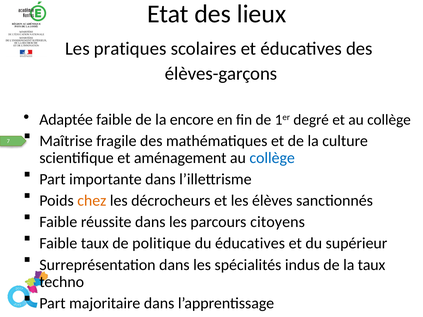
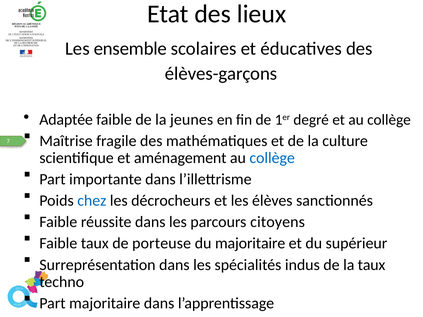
pratiques: pratiques -> ensemble
encore: encore -> jeunes
chez colour: orange -> blue
politique: politique -> porteuse
du éducatives: éducatives -> majoritaire
